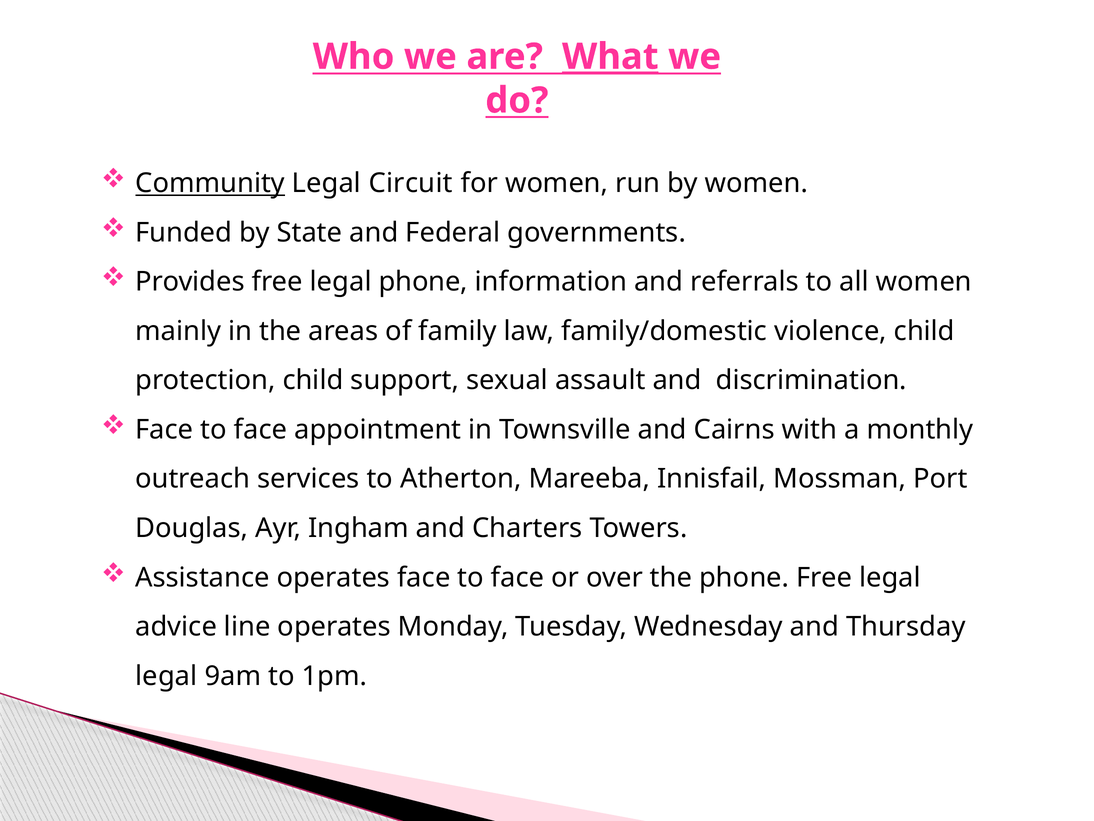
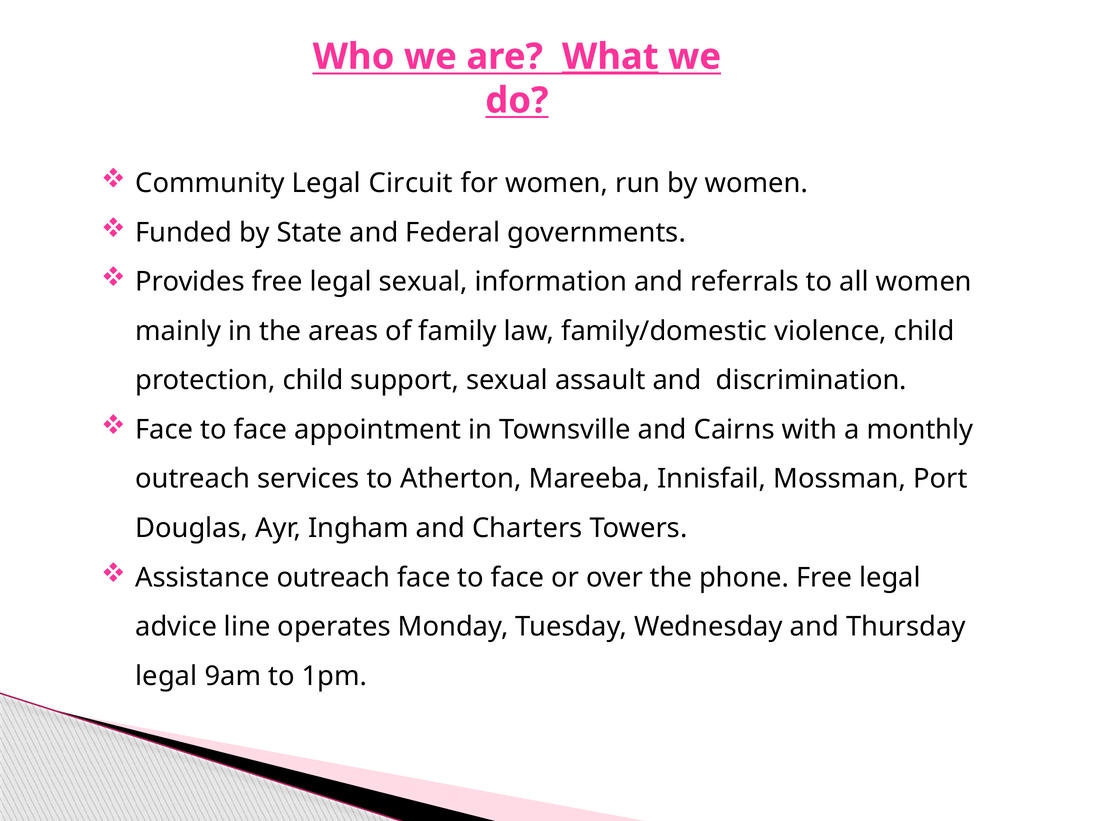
Community underline: present -> none
legal phone: phone -> sexual
Assistance operates: operates -> outreach
